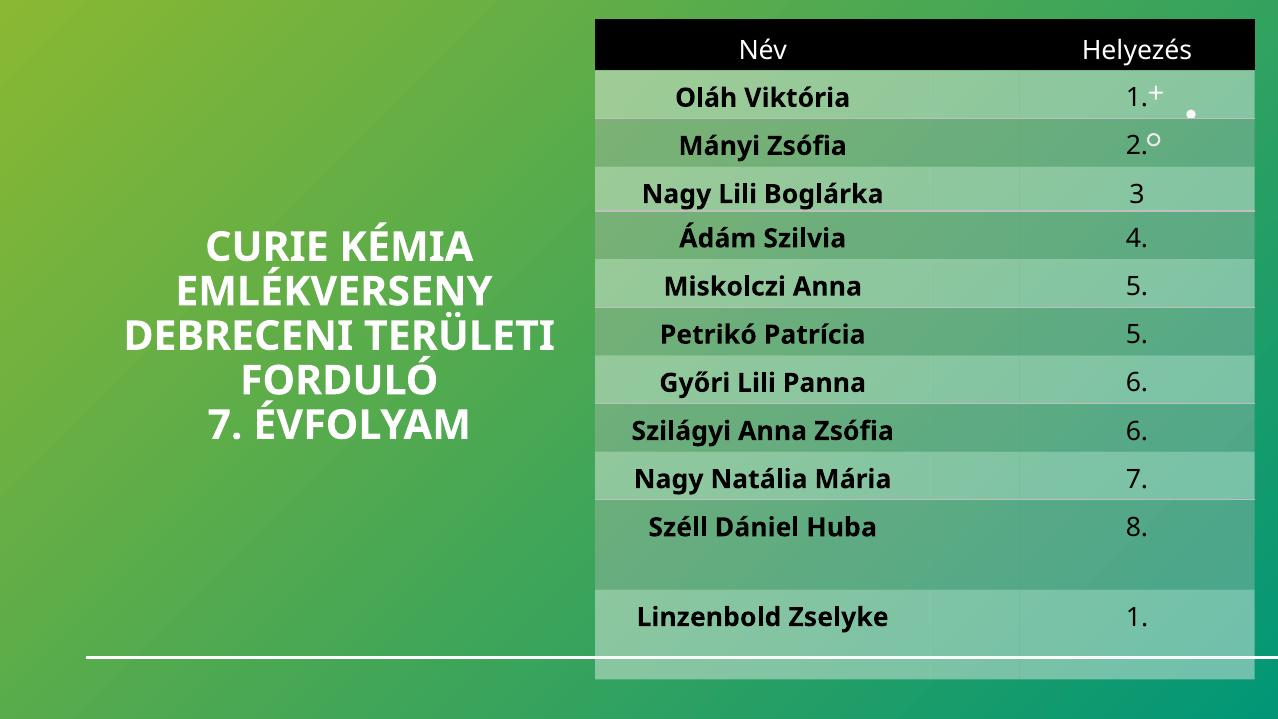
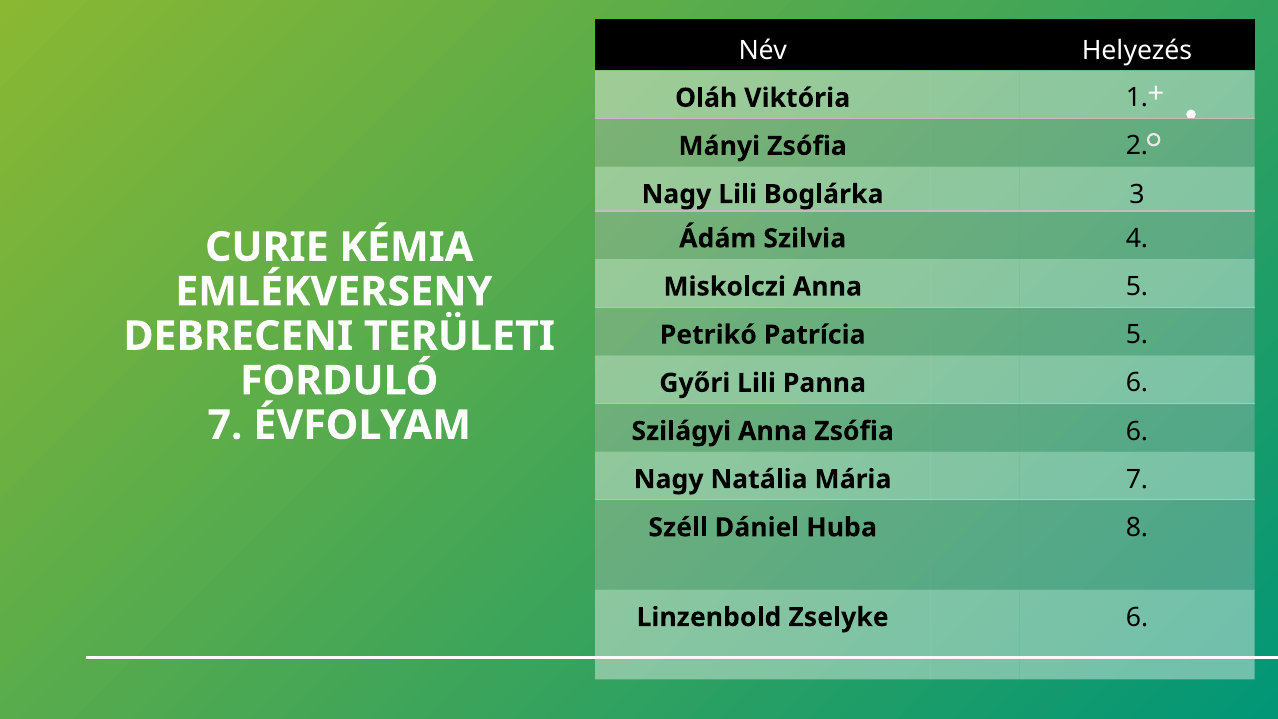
Zselyke 1: 1 -> 6
